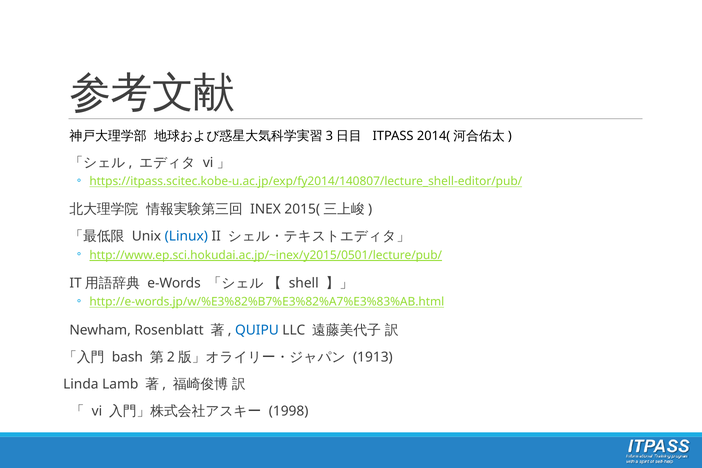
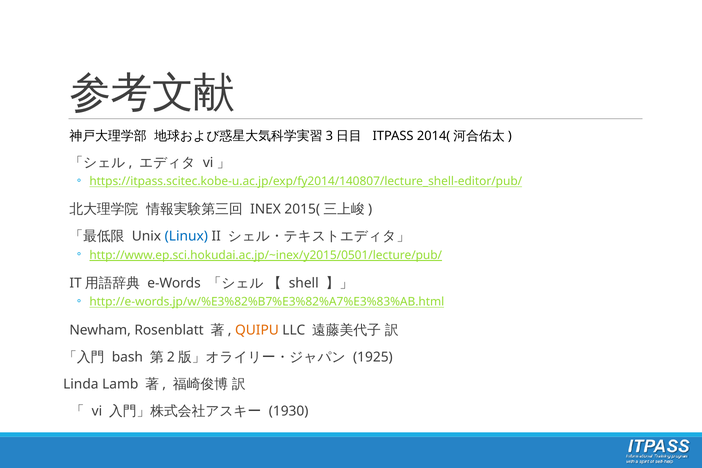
QUIPU colour: blue -> orange
1913: 1913 -> 1925
1998: 1998 -> 1930
